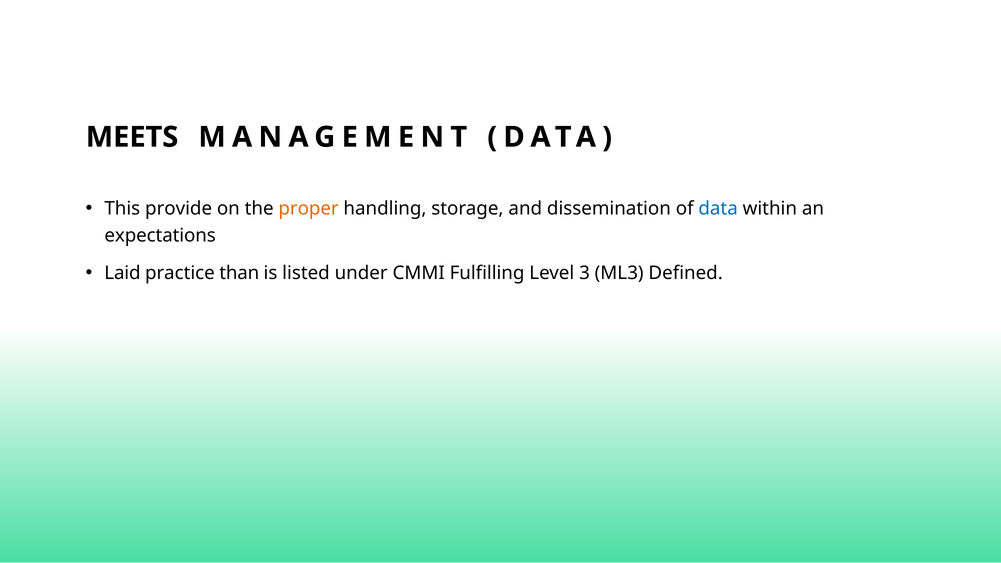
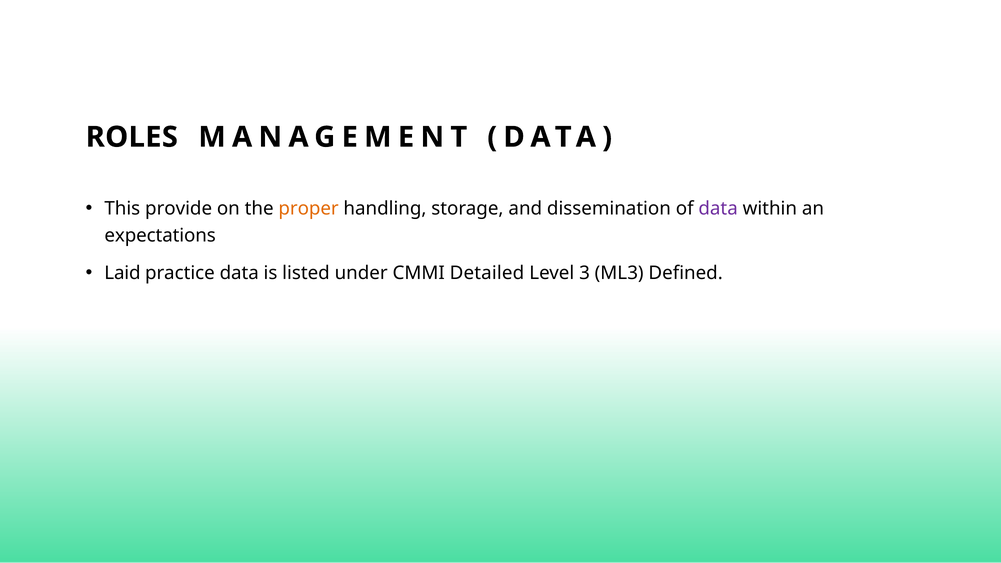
MEETS: MEETS -> ROLES
data at (718, 209) colour: blue -> purple
practice than: than -> data
Fulfilling: Fulfilling -> Detailed
